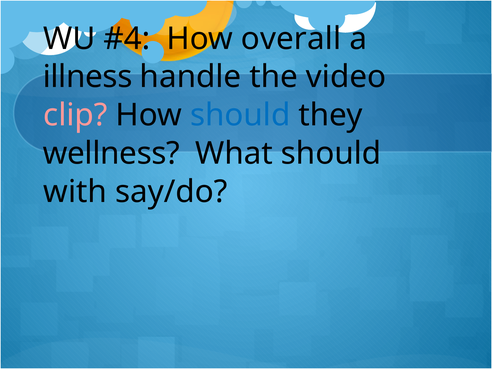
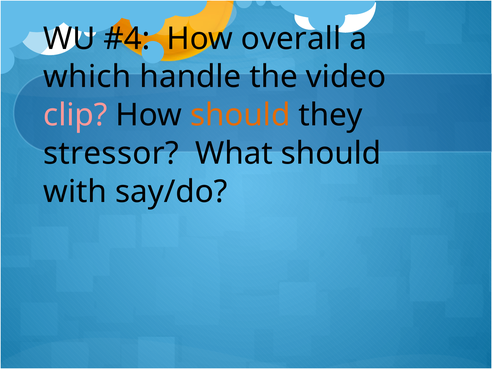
illness: illness -> which
should at (240, 115) colour: blue -> orange
wellness: wellness -> stressor
